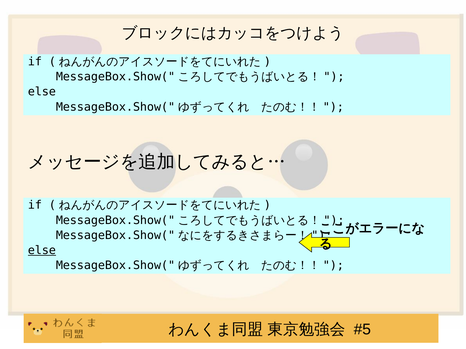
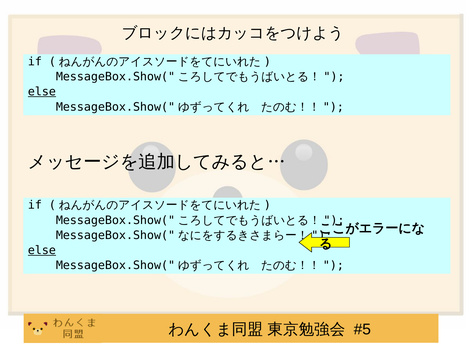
else at (42, 92) underline: none -> present
